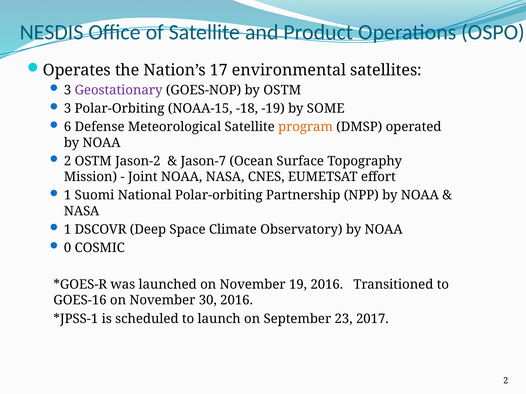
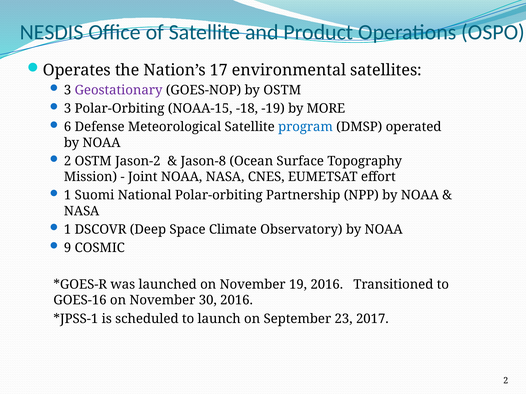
SOME: SOME -> MORE
program colour: orange -> blue
Jason-7: Jason-7 -> Jason-8
0: 0 -> 9
